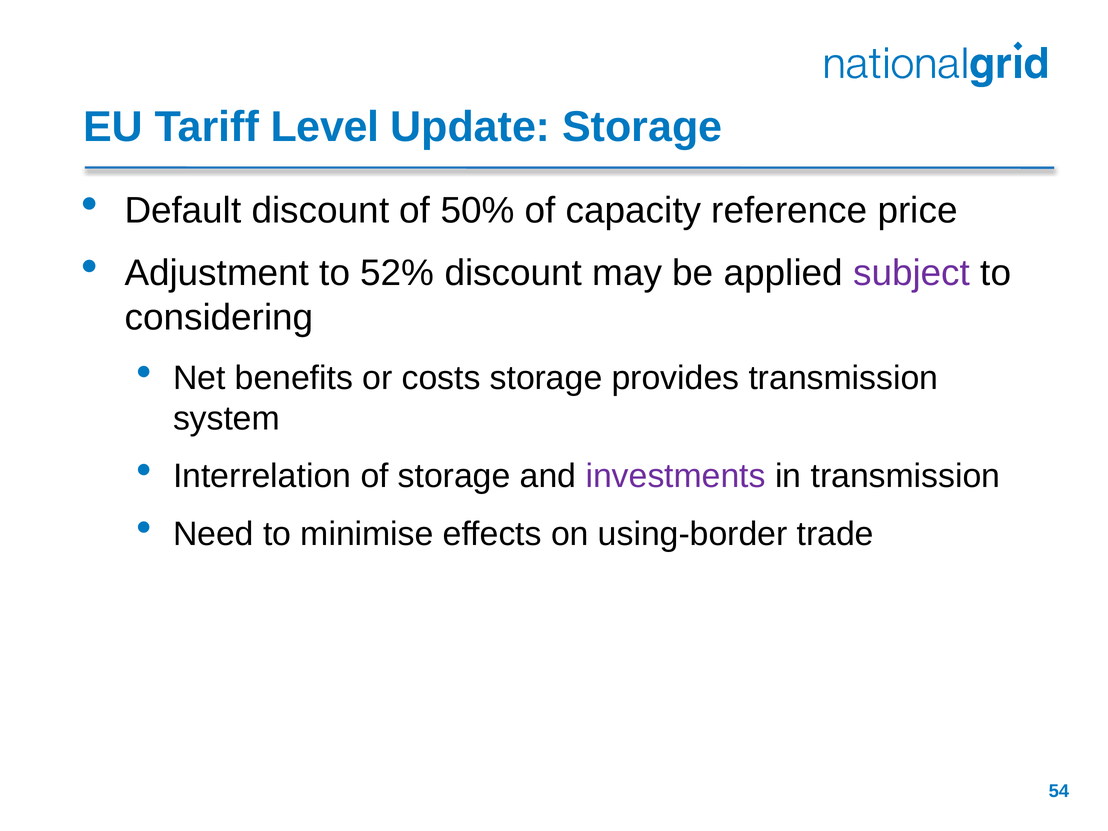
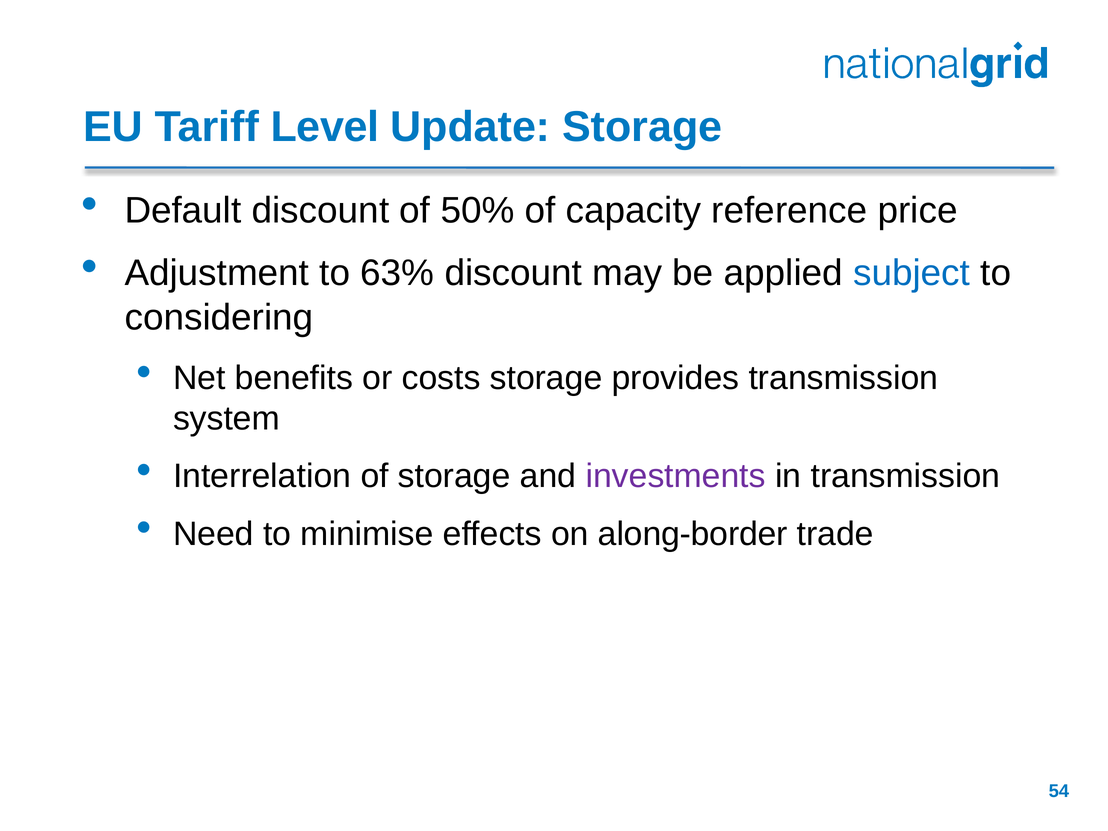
52%: 52% -> 63%
subject colour: purple -> blue
using-border: using-border -> along-border
